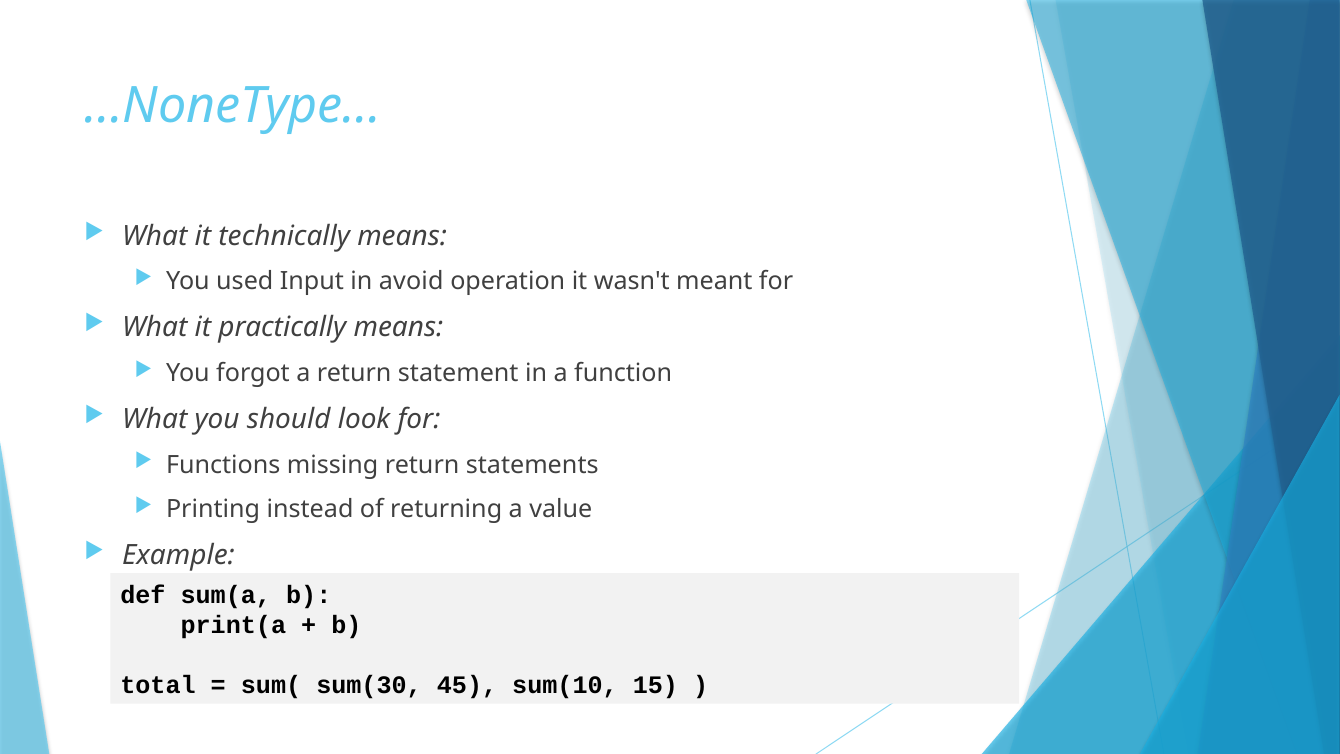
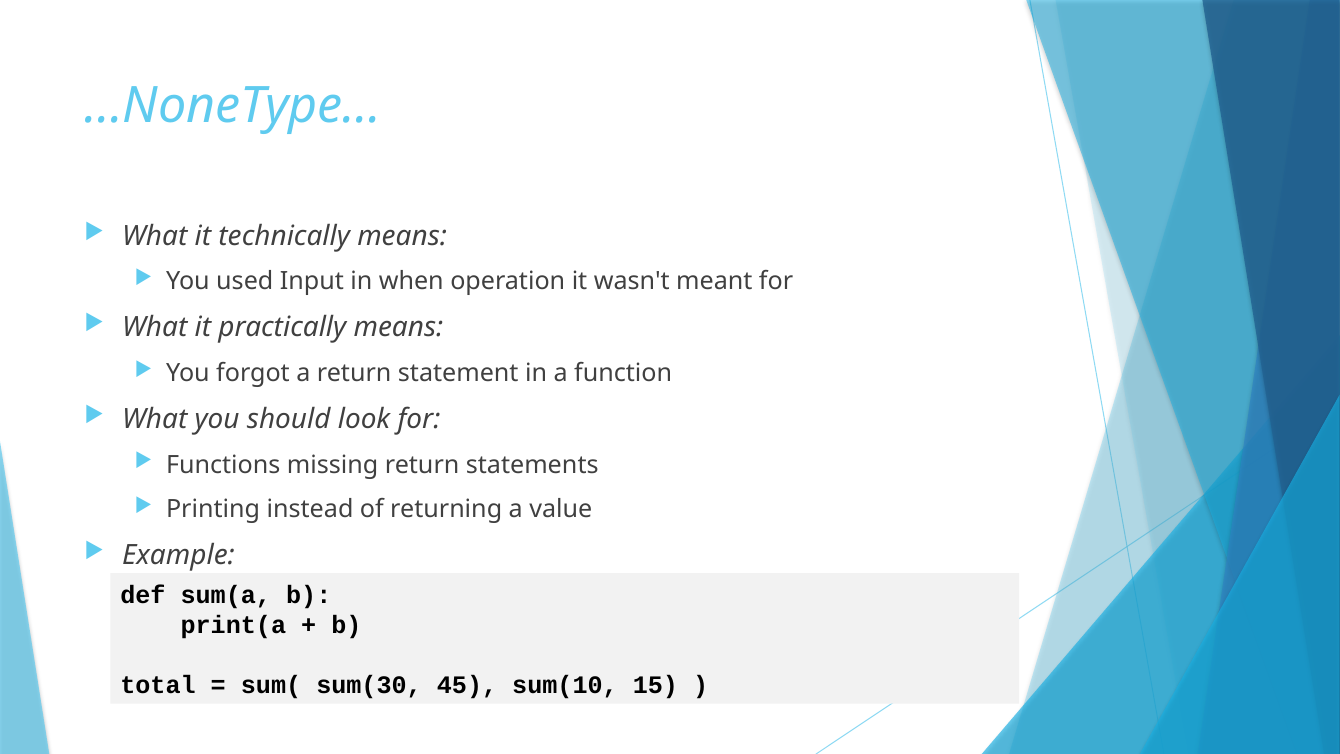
avoid: avoid -> when
